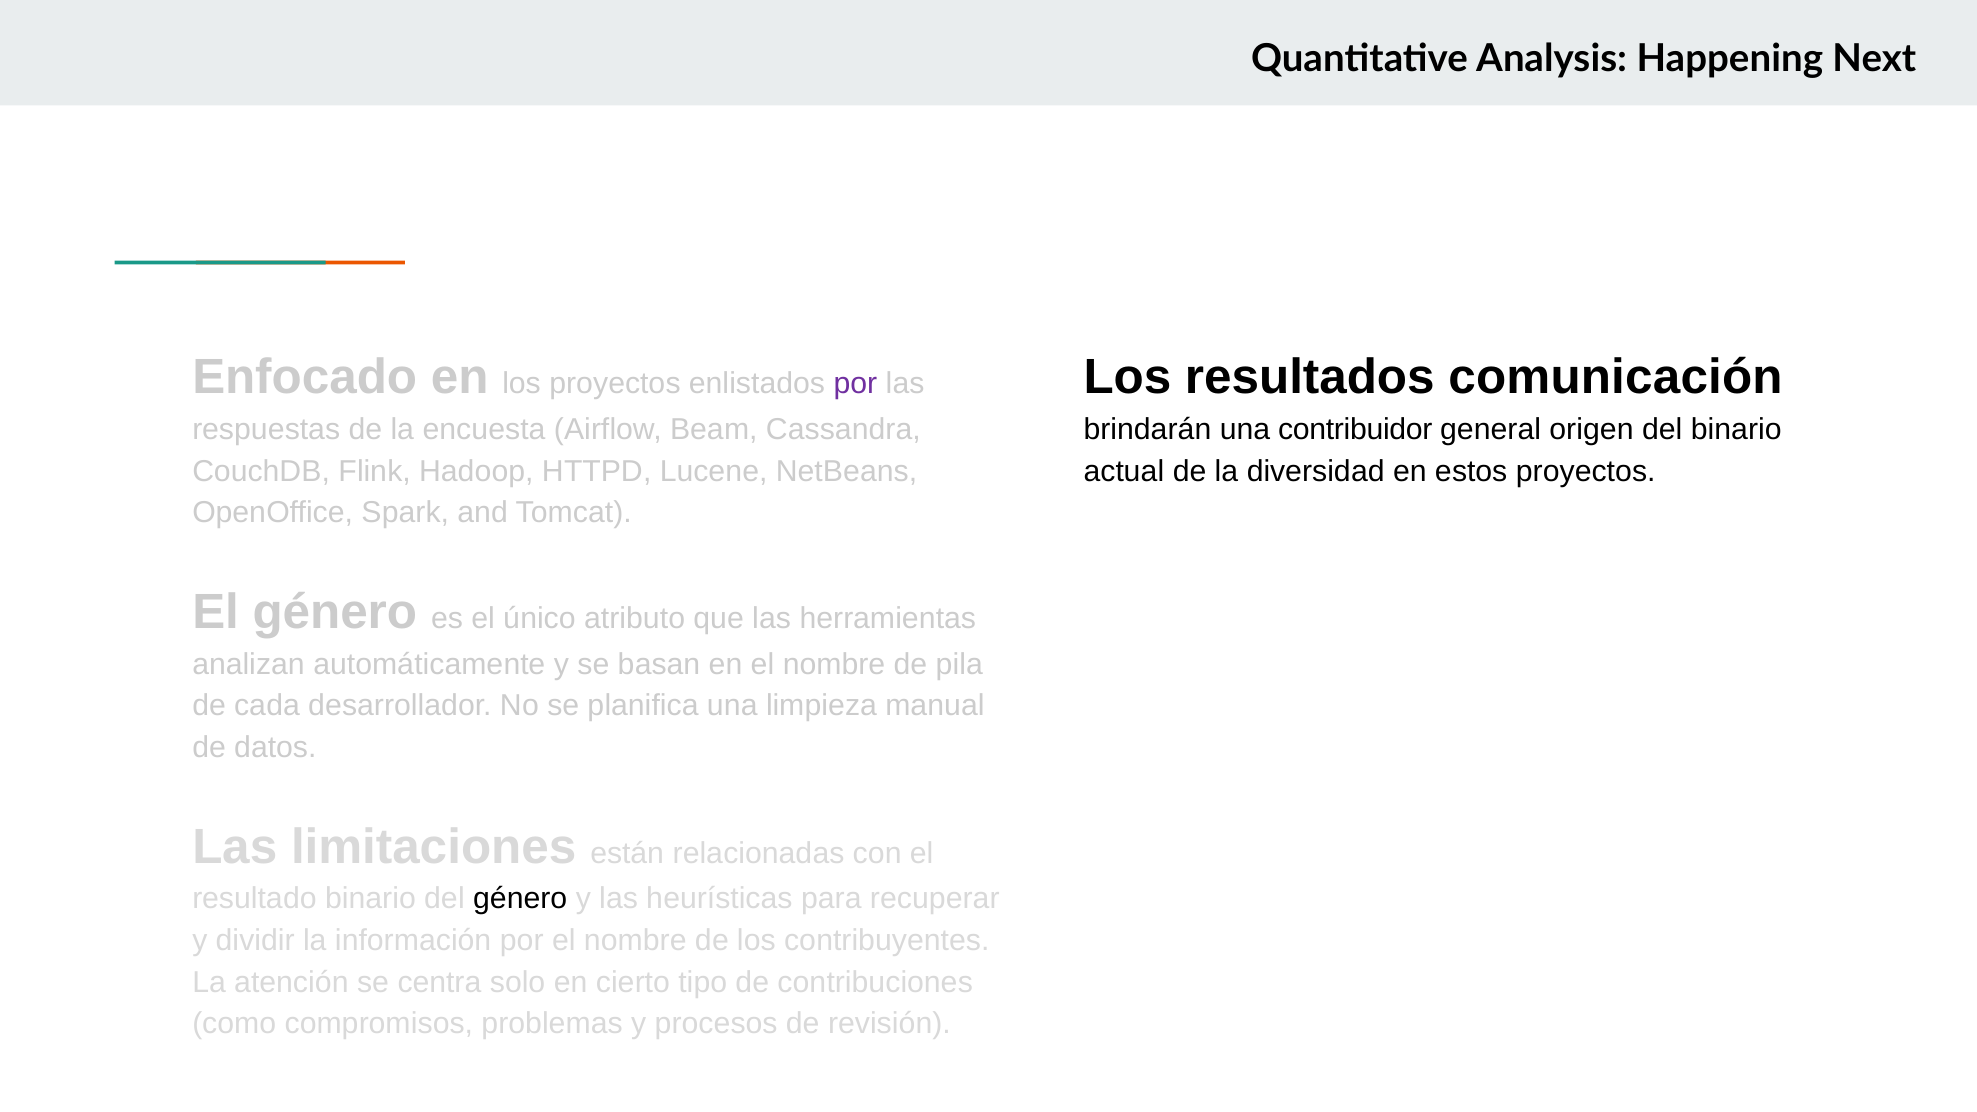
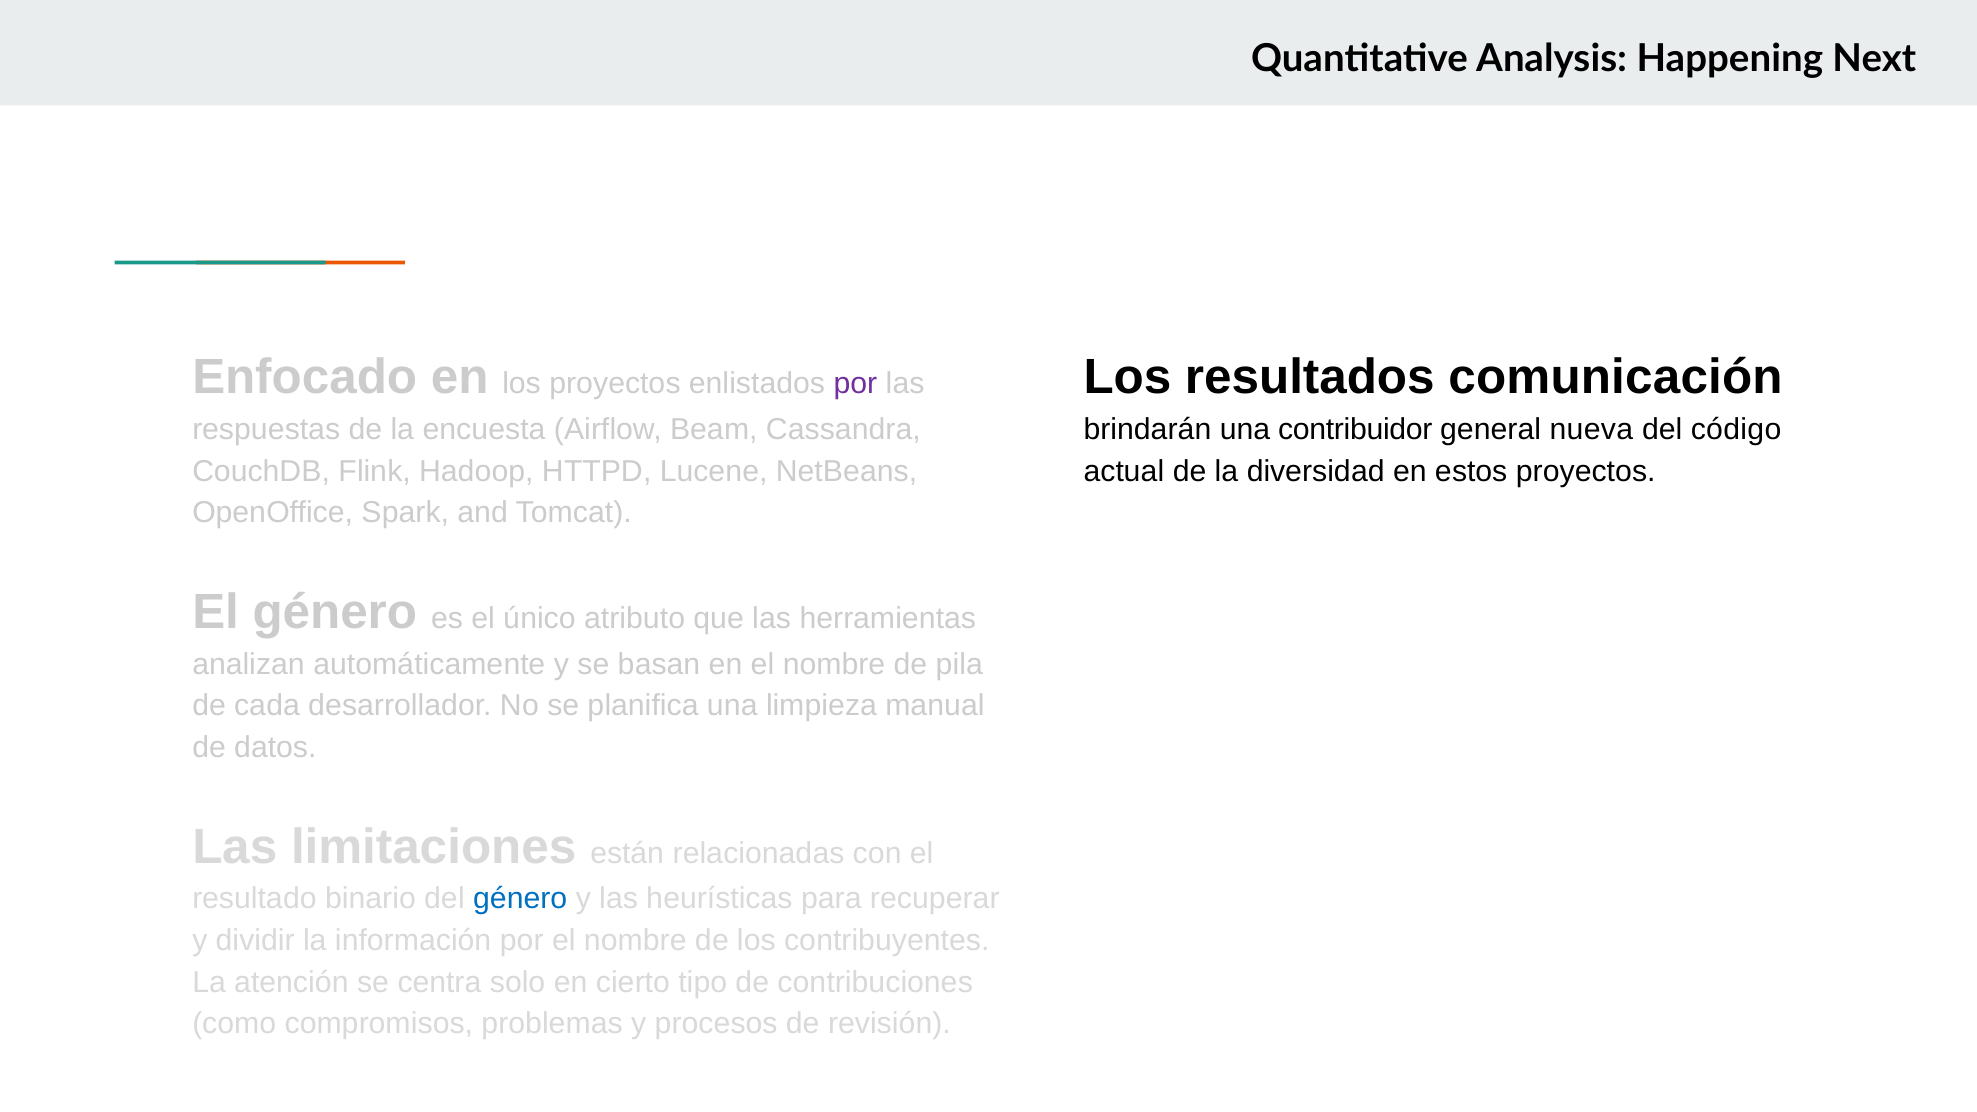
origen: origen -> nueva
del binario: binario -> código
género at (520, 899) colour: black -> blue
